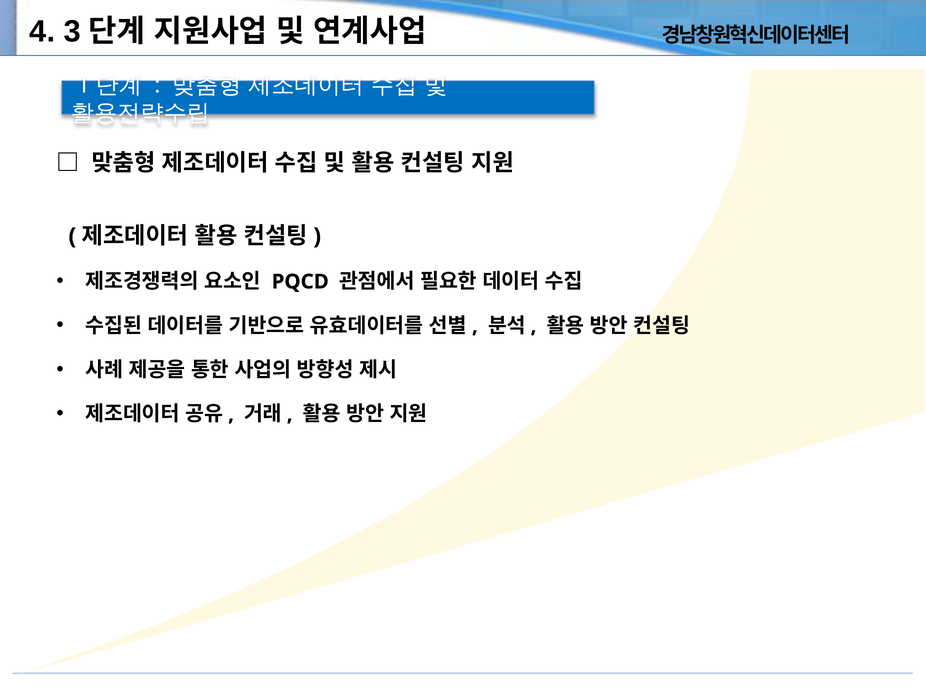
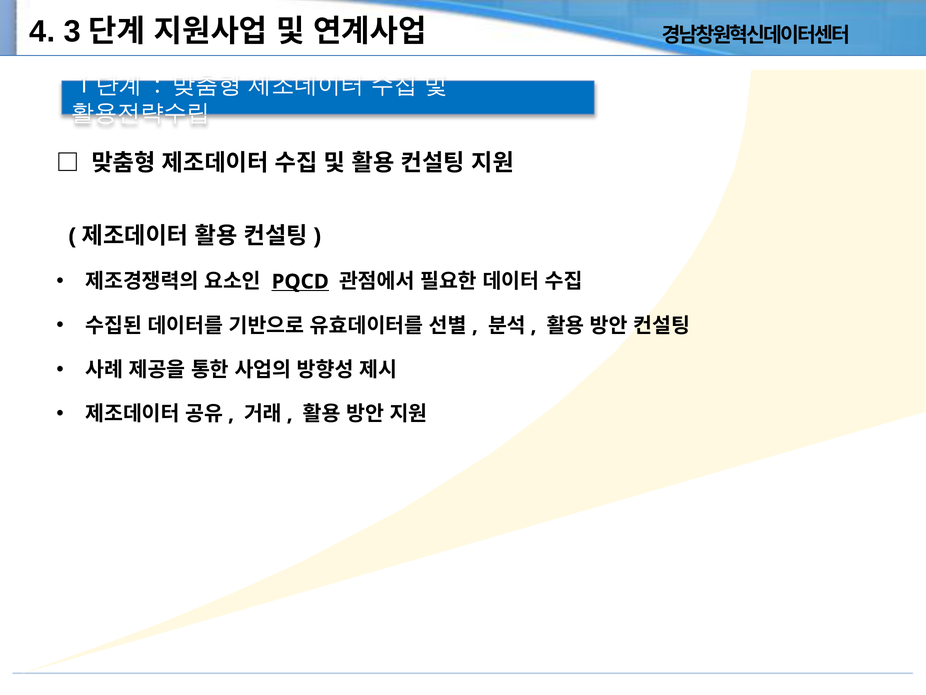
PQCD underline: none -> present
